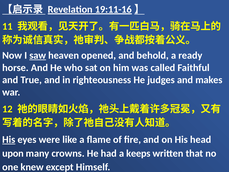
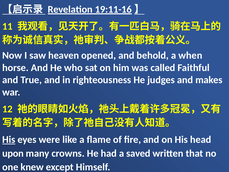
saw underline: present -> none
ready: ready -> when
keeps: keeps -> saved
